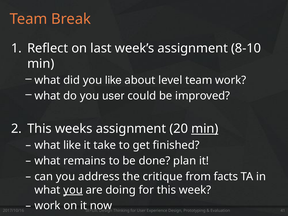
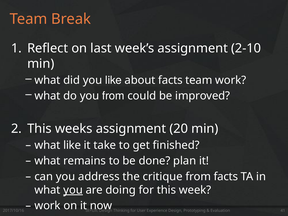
8-10: 8-10 -> 2-10
about level: level -> facts
you user: user -> from
min at (205, 129) underline: present -> none
